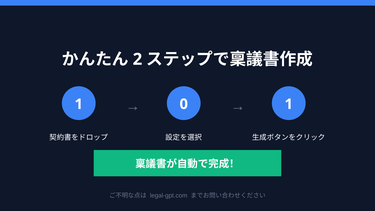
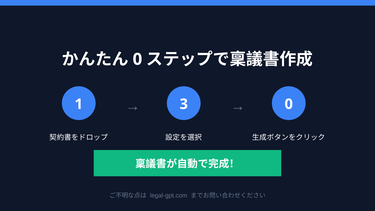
2 at (137, 59): 2 -> 0
0: 0 -> 3
1 at (289, 104): 1 -> 0
